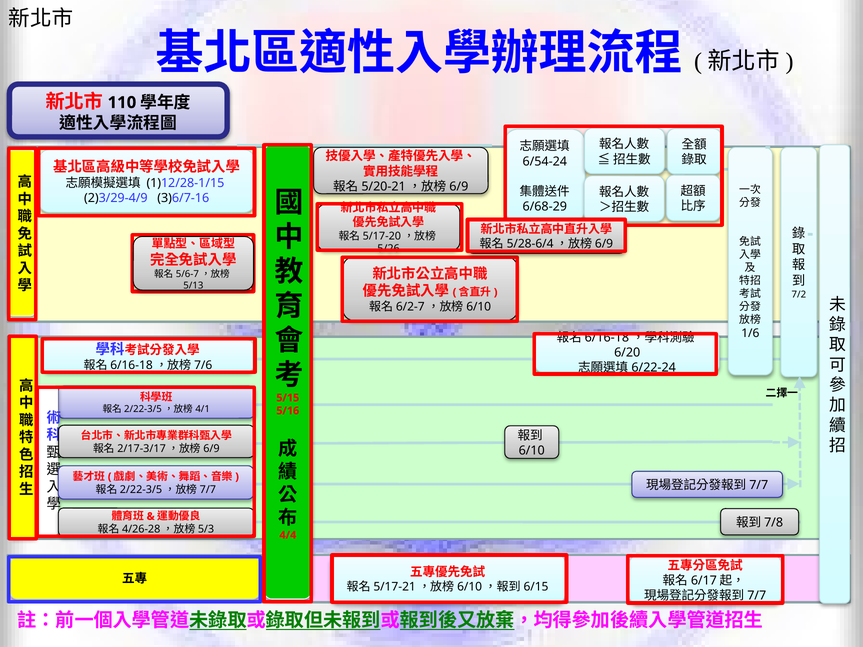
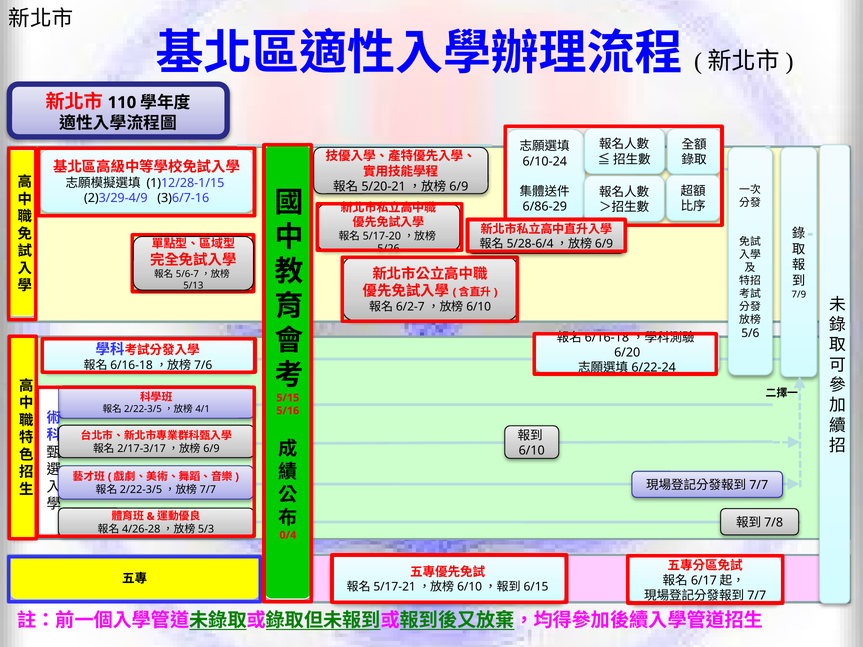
6/54-24: 6/54-24 -> 6/10-24
6/68-29: 6/68-29 -> 6/86-29
7/2: 7/2 -> 7/9
1/6: 1/6 -> 5/6
4/4: 4/4 -> 0/4
